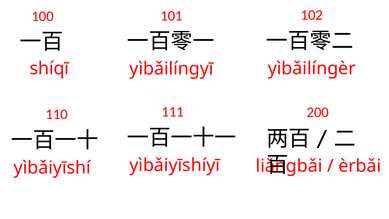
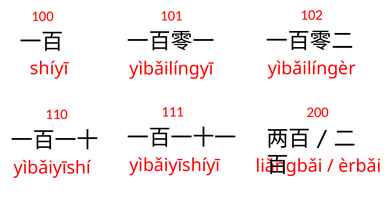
shíqī: shíqī -> shíyī
